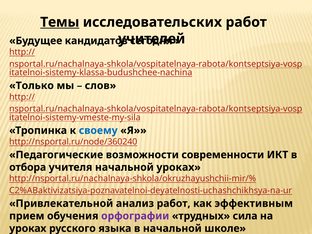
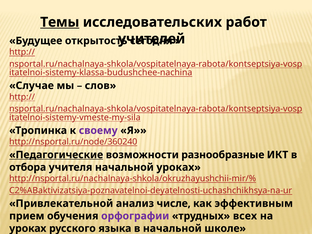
кандидатов: кандидатов -> открытость
Только: Только -> Случае
своему colour: blue -> purple
Педагогические underline: none -> present
современности: современности -> разнообразные
анализ работ: работ -> числе
сила: сила -> всех
